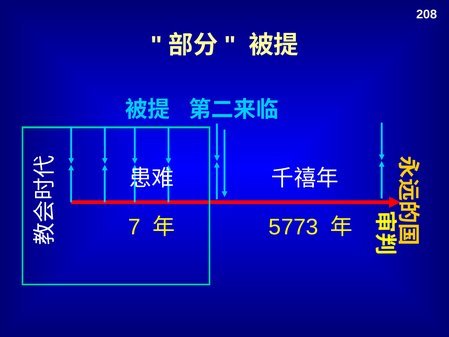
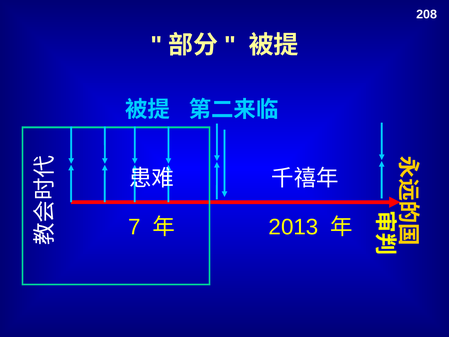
5773: 5773 -> 2013
